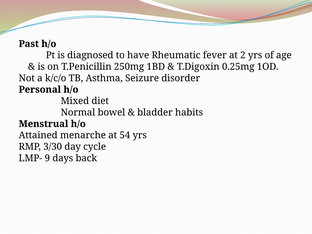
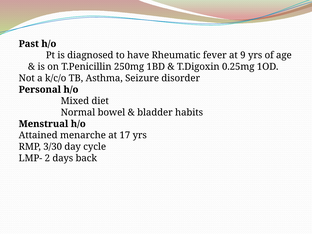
2: 2 -> 9
54: 54 -> 17
9: 9 -> 2
